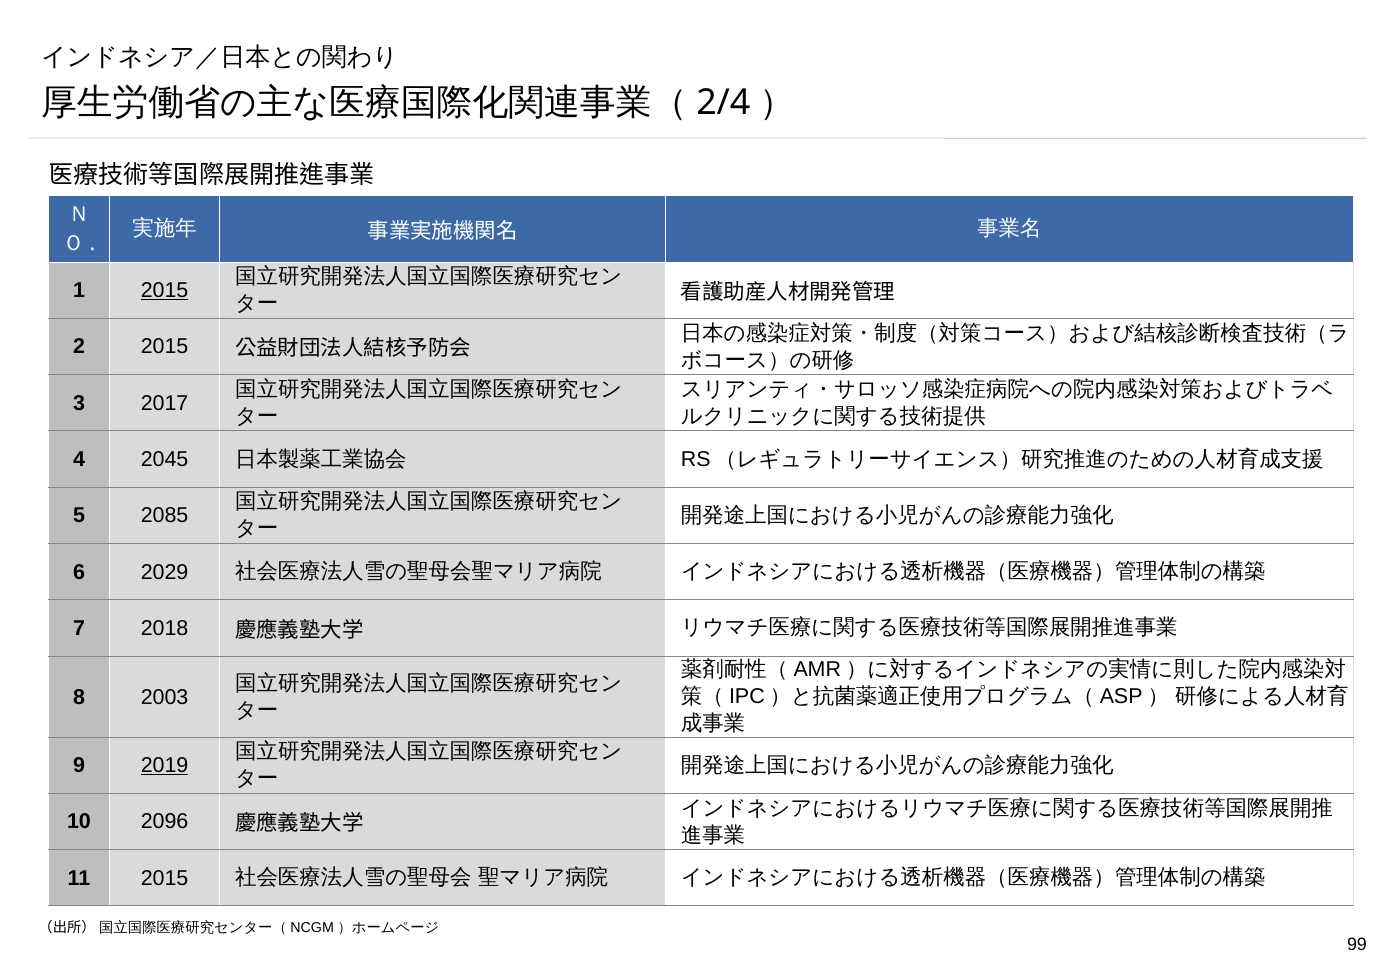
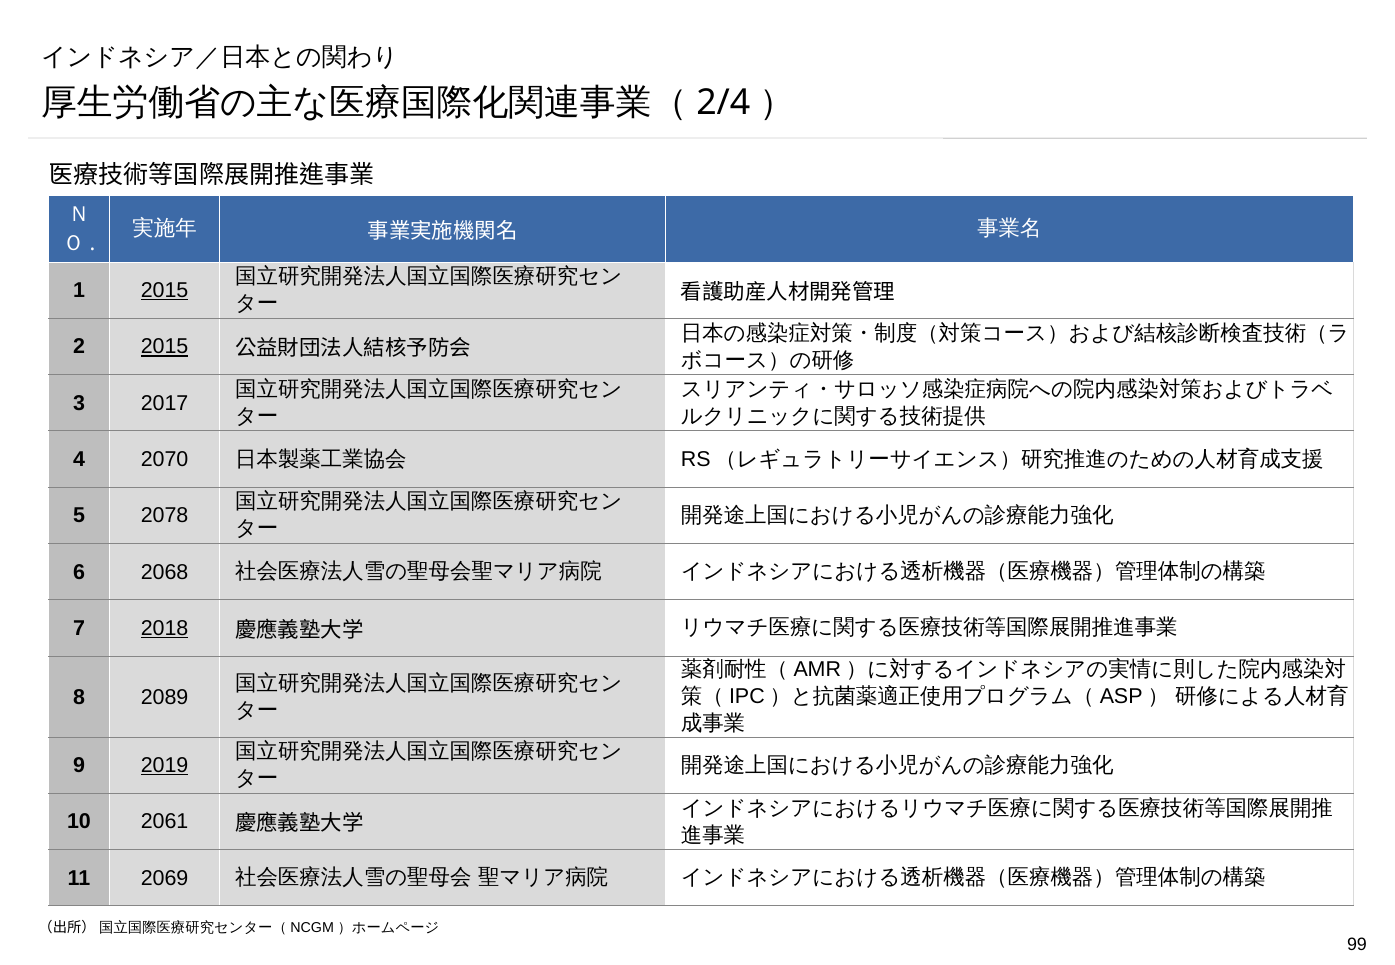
2015 at (165, 347) underline: none -> present
2045: 2045 -> 2070
2085: 2085 -> 2078
2029: 2029 -> 2068
2018 underline: none -> present
2003: 2003 -> 2089
2096: 2096 -> 2061
11 2015: 2015 -> 2069
